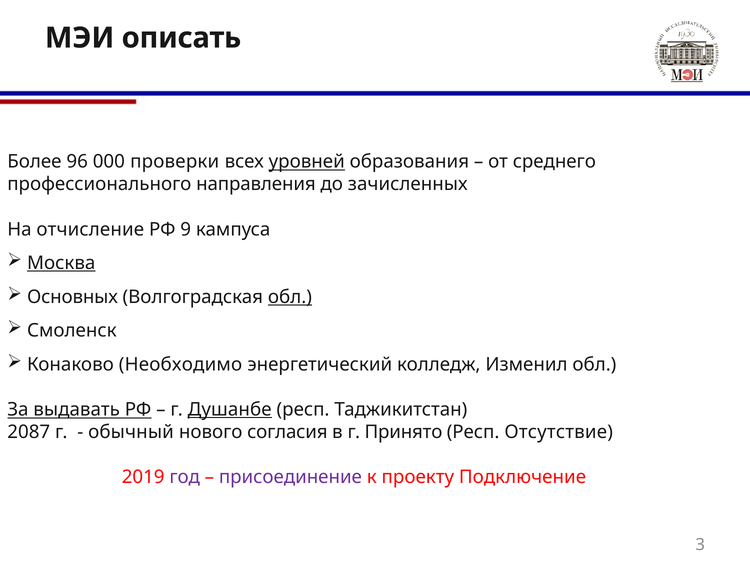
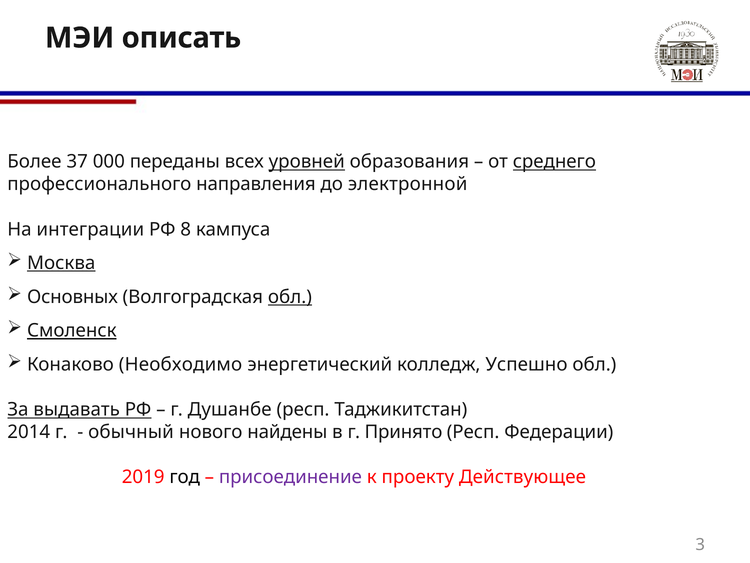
96: 96 -> 37
проверки: проверки -> переданы
среднего underline: none -> present
зачисленных: зачисленных -> электронной
отчисление: отчисление -> интеграции
9: 9 -> 8
Смоленск underline: none -> present
Изменил: Изменил -> Успешно
Душанбе underline: present -> none
2087: 2087 -> 2014
согласия: согласия -> найдены
Отсутствие: Отсутствие -> Федерации
год colour: purple -> black
Подключение: Подключение -> Действующее
